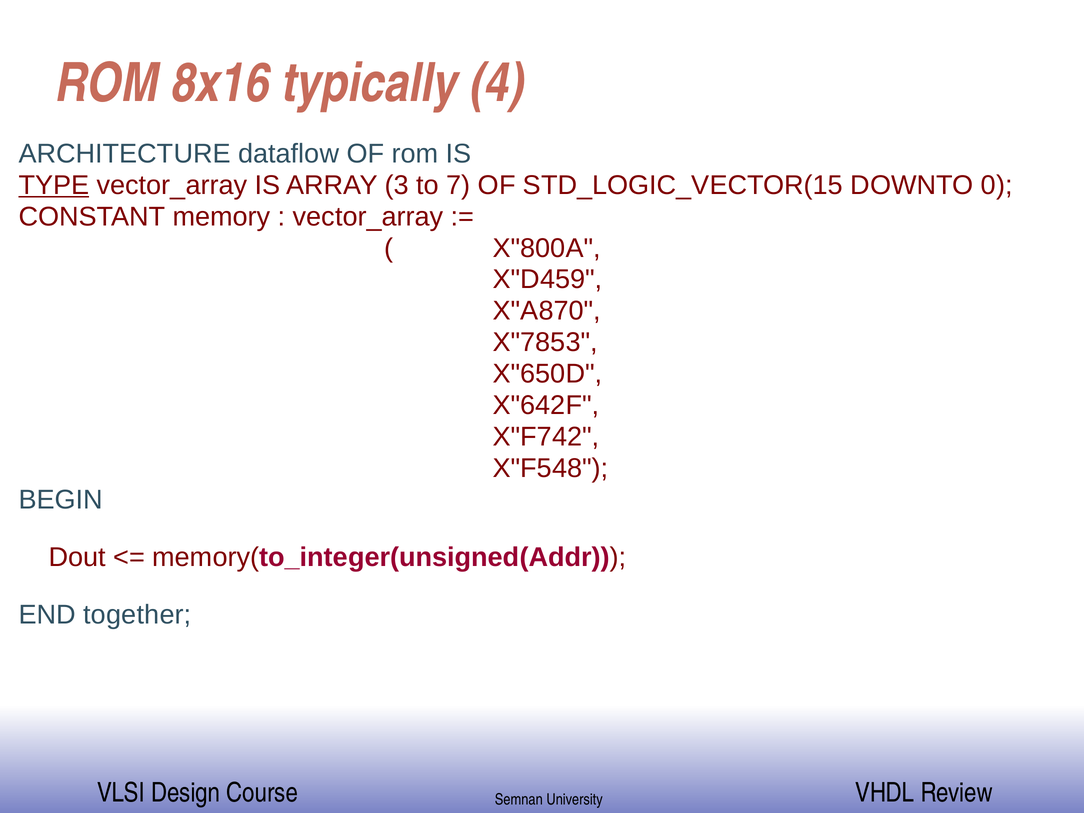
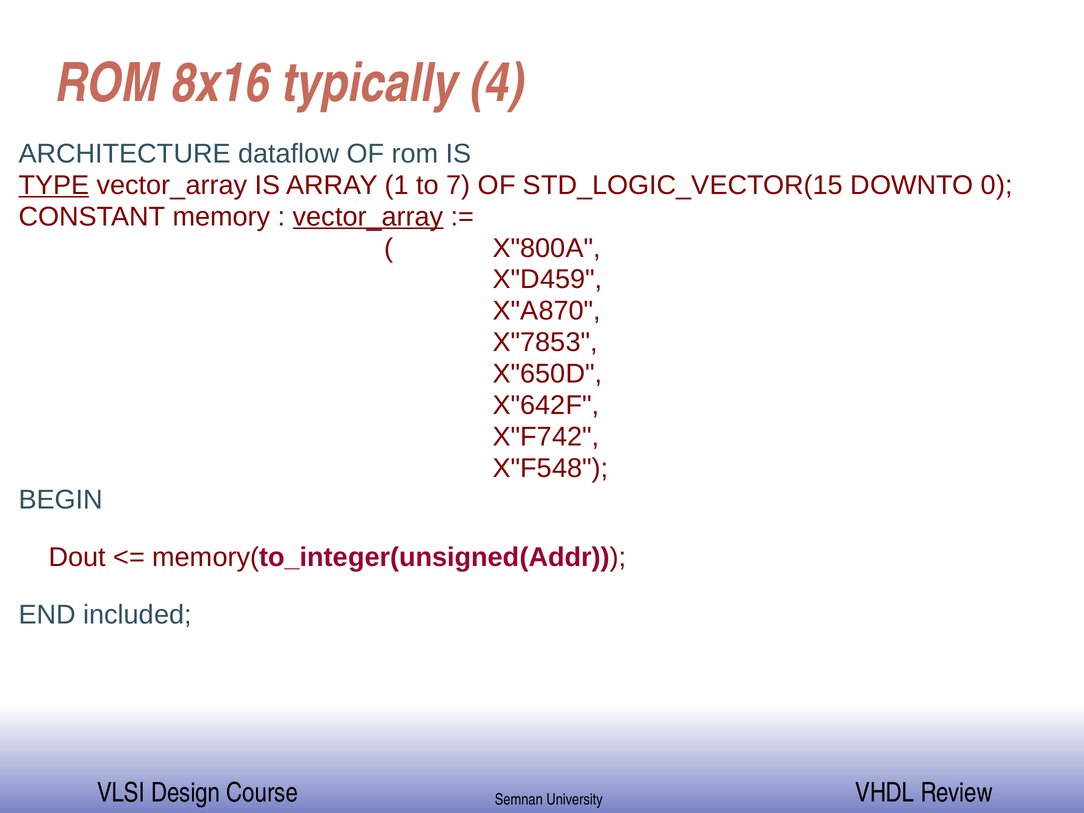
3: 3 -> 1
vector_array at (368, 217) underline: none -> present
together: together -> included
